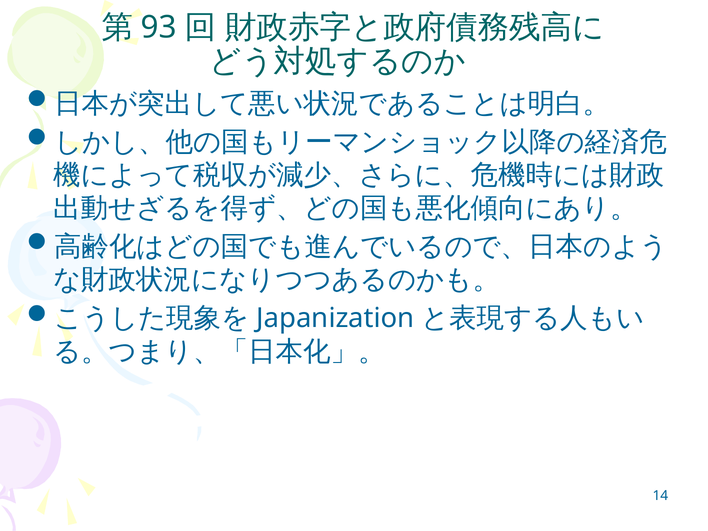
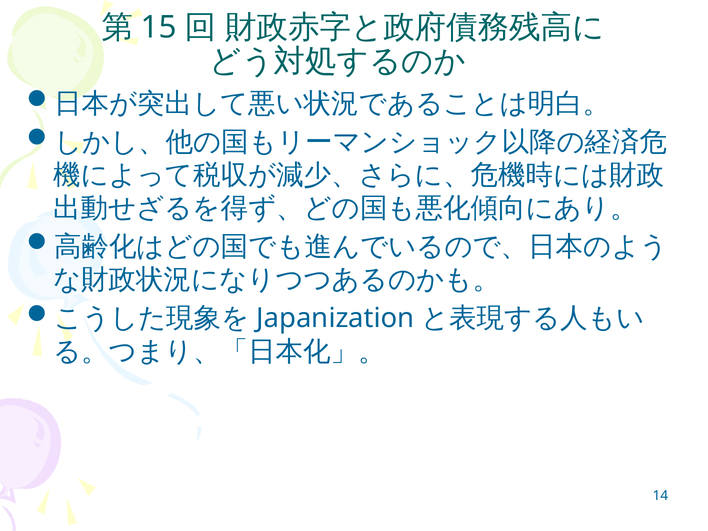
93: 93 -> 15
